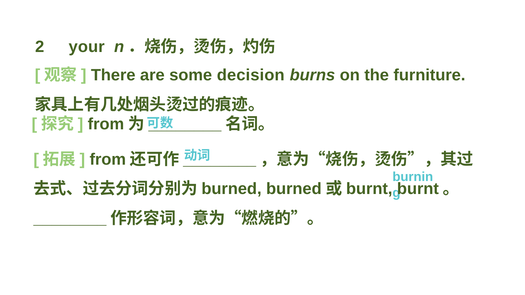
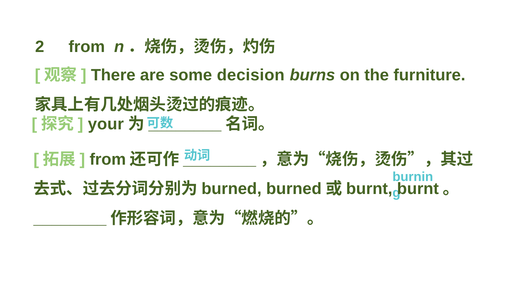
2 your: your -> from
from at (106, 124): from -> your
